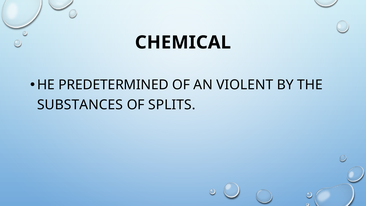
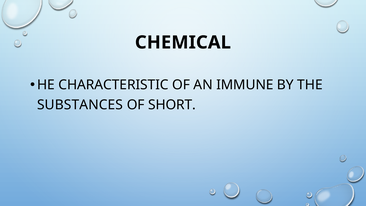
PREDETERMINED: PREDETERMINED -> CHARACTERISTIC
VIOLENT: VIOLENT -> IMMUNE
SPLITS: SPLITS -> SHORT
